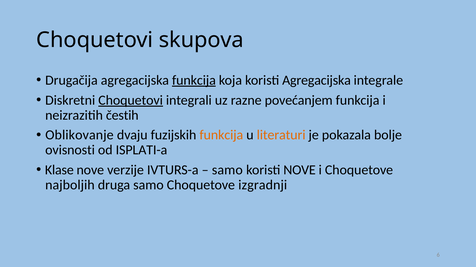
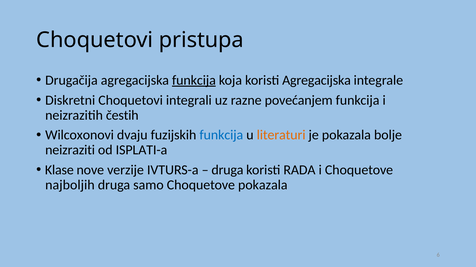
skupova: skupova -> pristupa
Choquetovi at (131, 100) underline: present -> none
Oblikovanje: Oblikovanje -> Wilcoxonovi
funkcija at (221, 135) colour: orange -> blue
ovisnosti: ovisnosti -> neizraziti
samo at (227, 170): samo -> druga
koristi NOVE: NOVE -> RADA
Choquetove izgradnji: izgradnji -> pokazala
